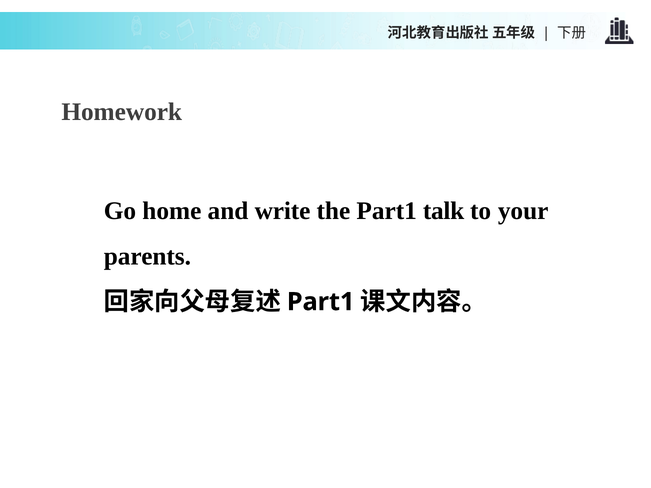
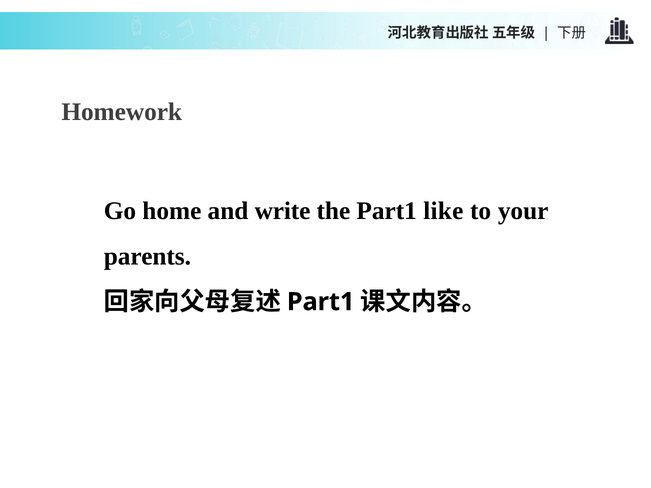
talk: talk -> like
